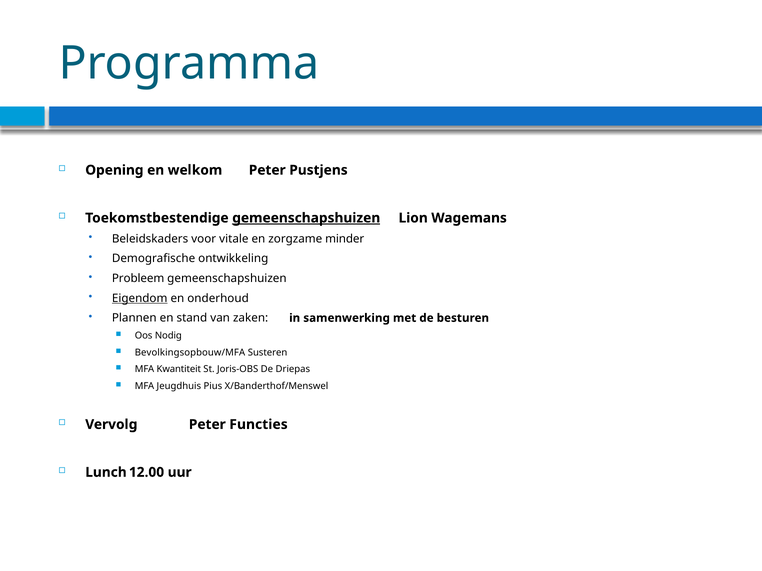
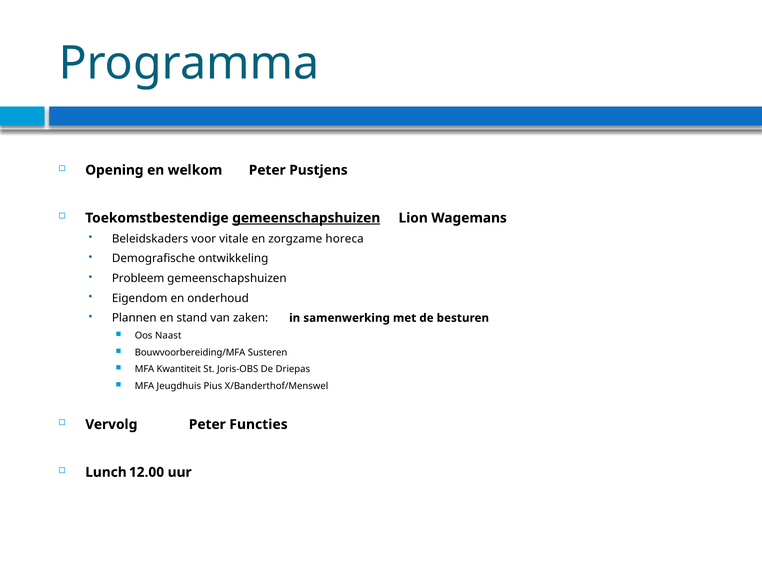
minder: minder -> horeca
Eigendom underline: present -> none
Nodig: Nodig -> Naast
Bevolkingsopbouw/MFA: Bevolkingsopbouw/MFA -> Bouwvoorbereiding/MFA
